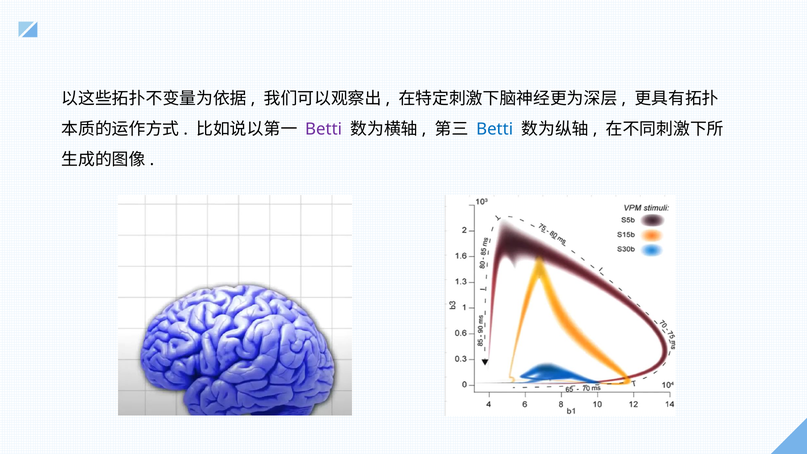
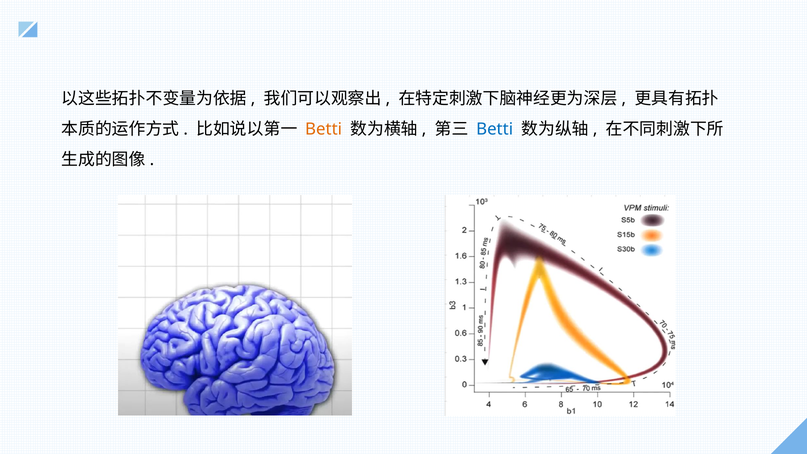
Betti at (324, 129) colour: purple -> orange
